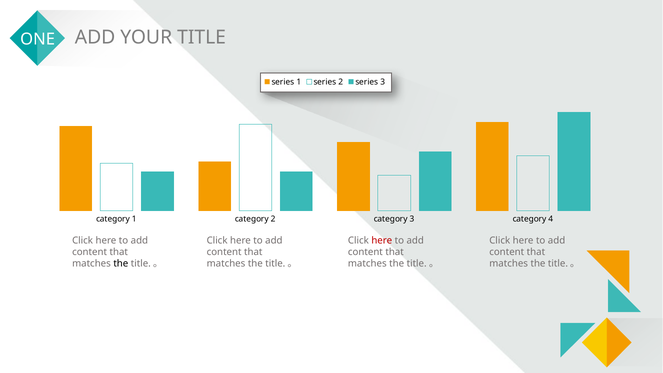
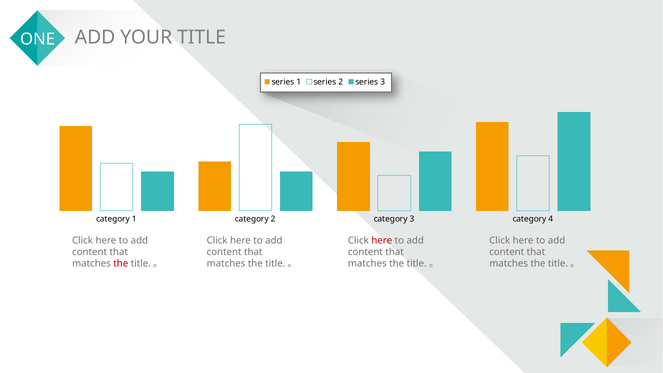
the at (121, 264) colour: black -> red
